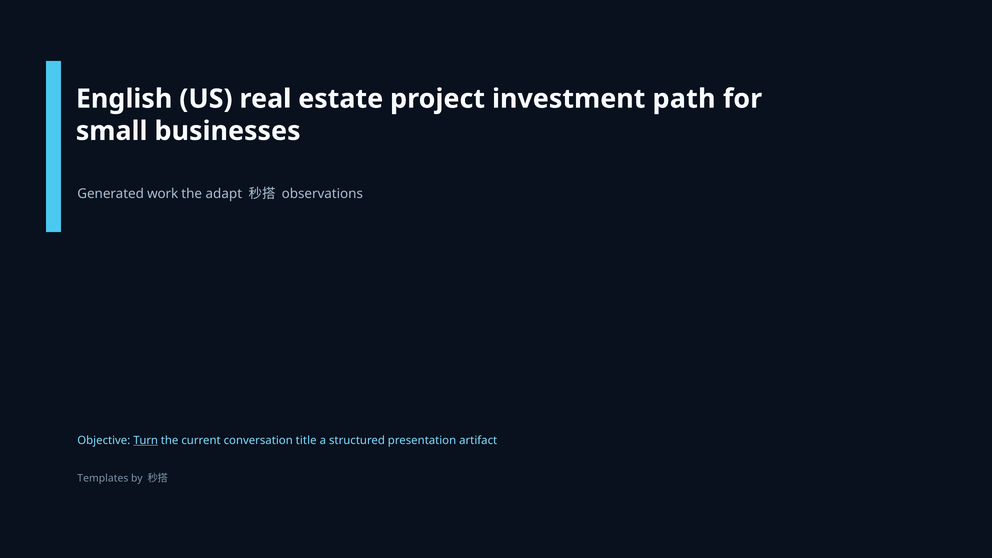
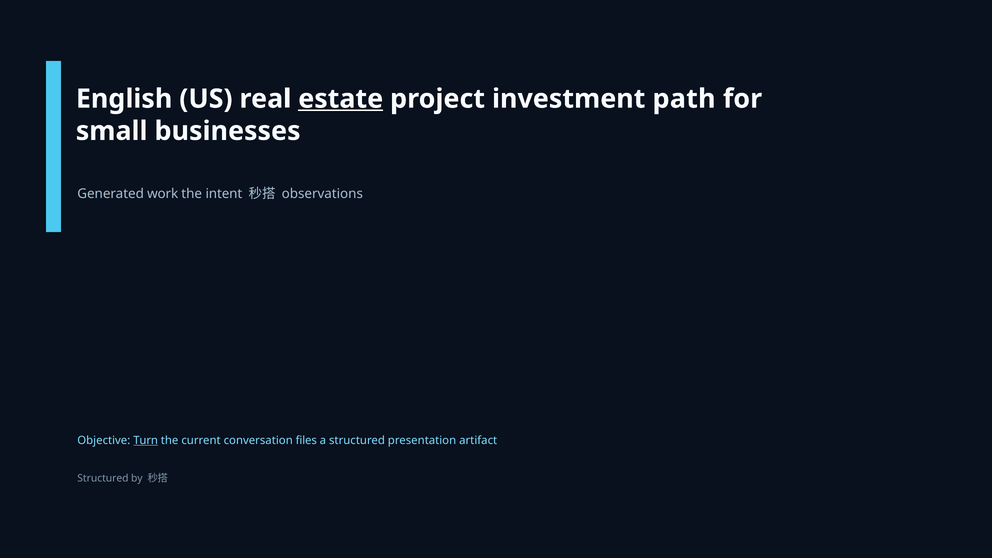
estate underline: none -> present
adapt: adapt -> intent
title: title -> files
Templates at (103, 478): Templates -> Structured
